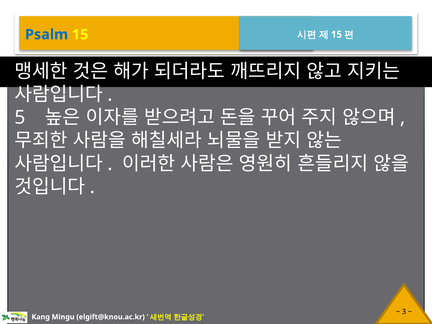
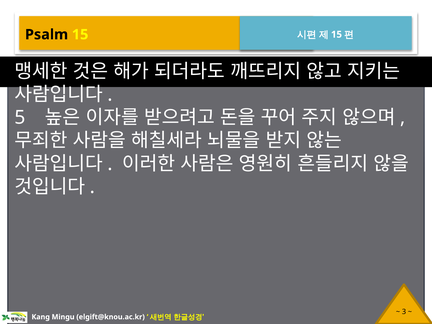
Psalm colour: blue -> black
